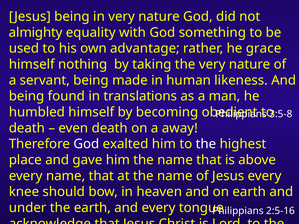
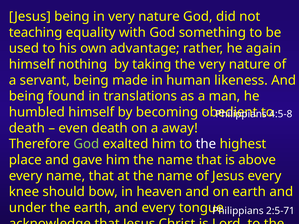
almighty: almighty -> teaching
grace: grace -> again
3:5-8: 3:5-8 -> 4:5-8
God at (86, 144) colour: white -> light green
2:5-16: 2:5-16 -> 2:5-71
